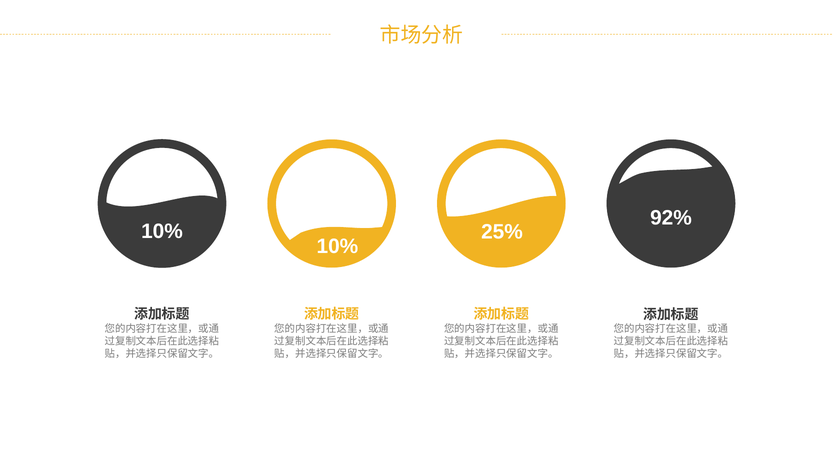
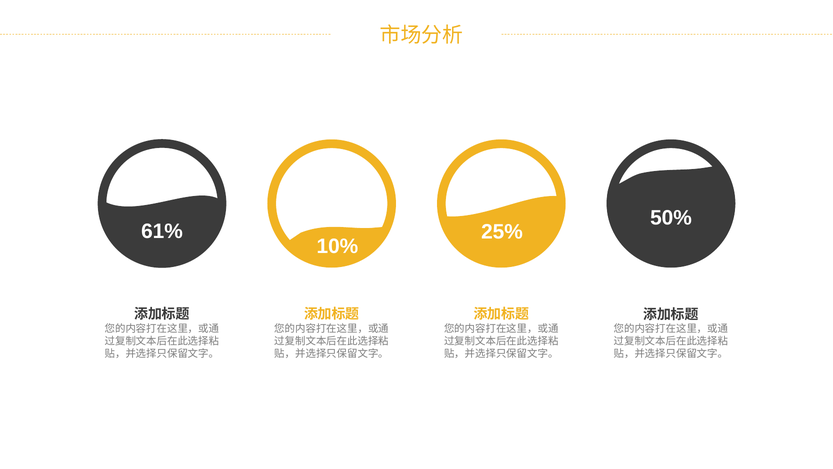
92%: 92% -> 50%
10% at (162, 231): 10% -> 61%
